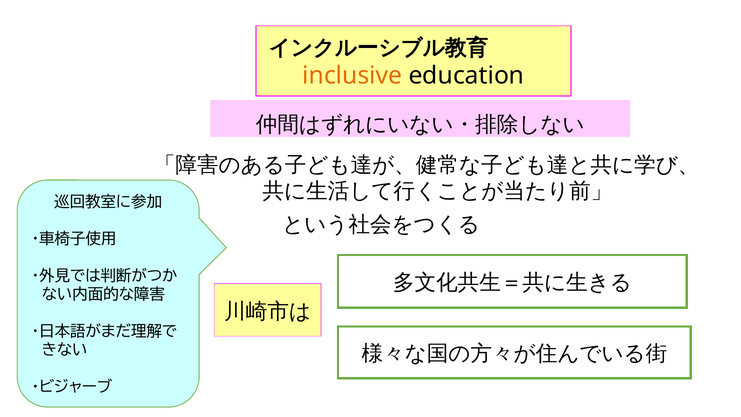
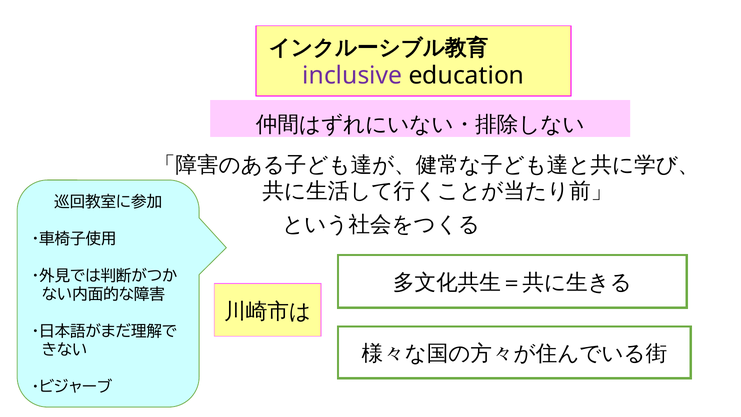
inclusive colour: orange -> purple
